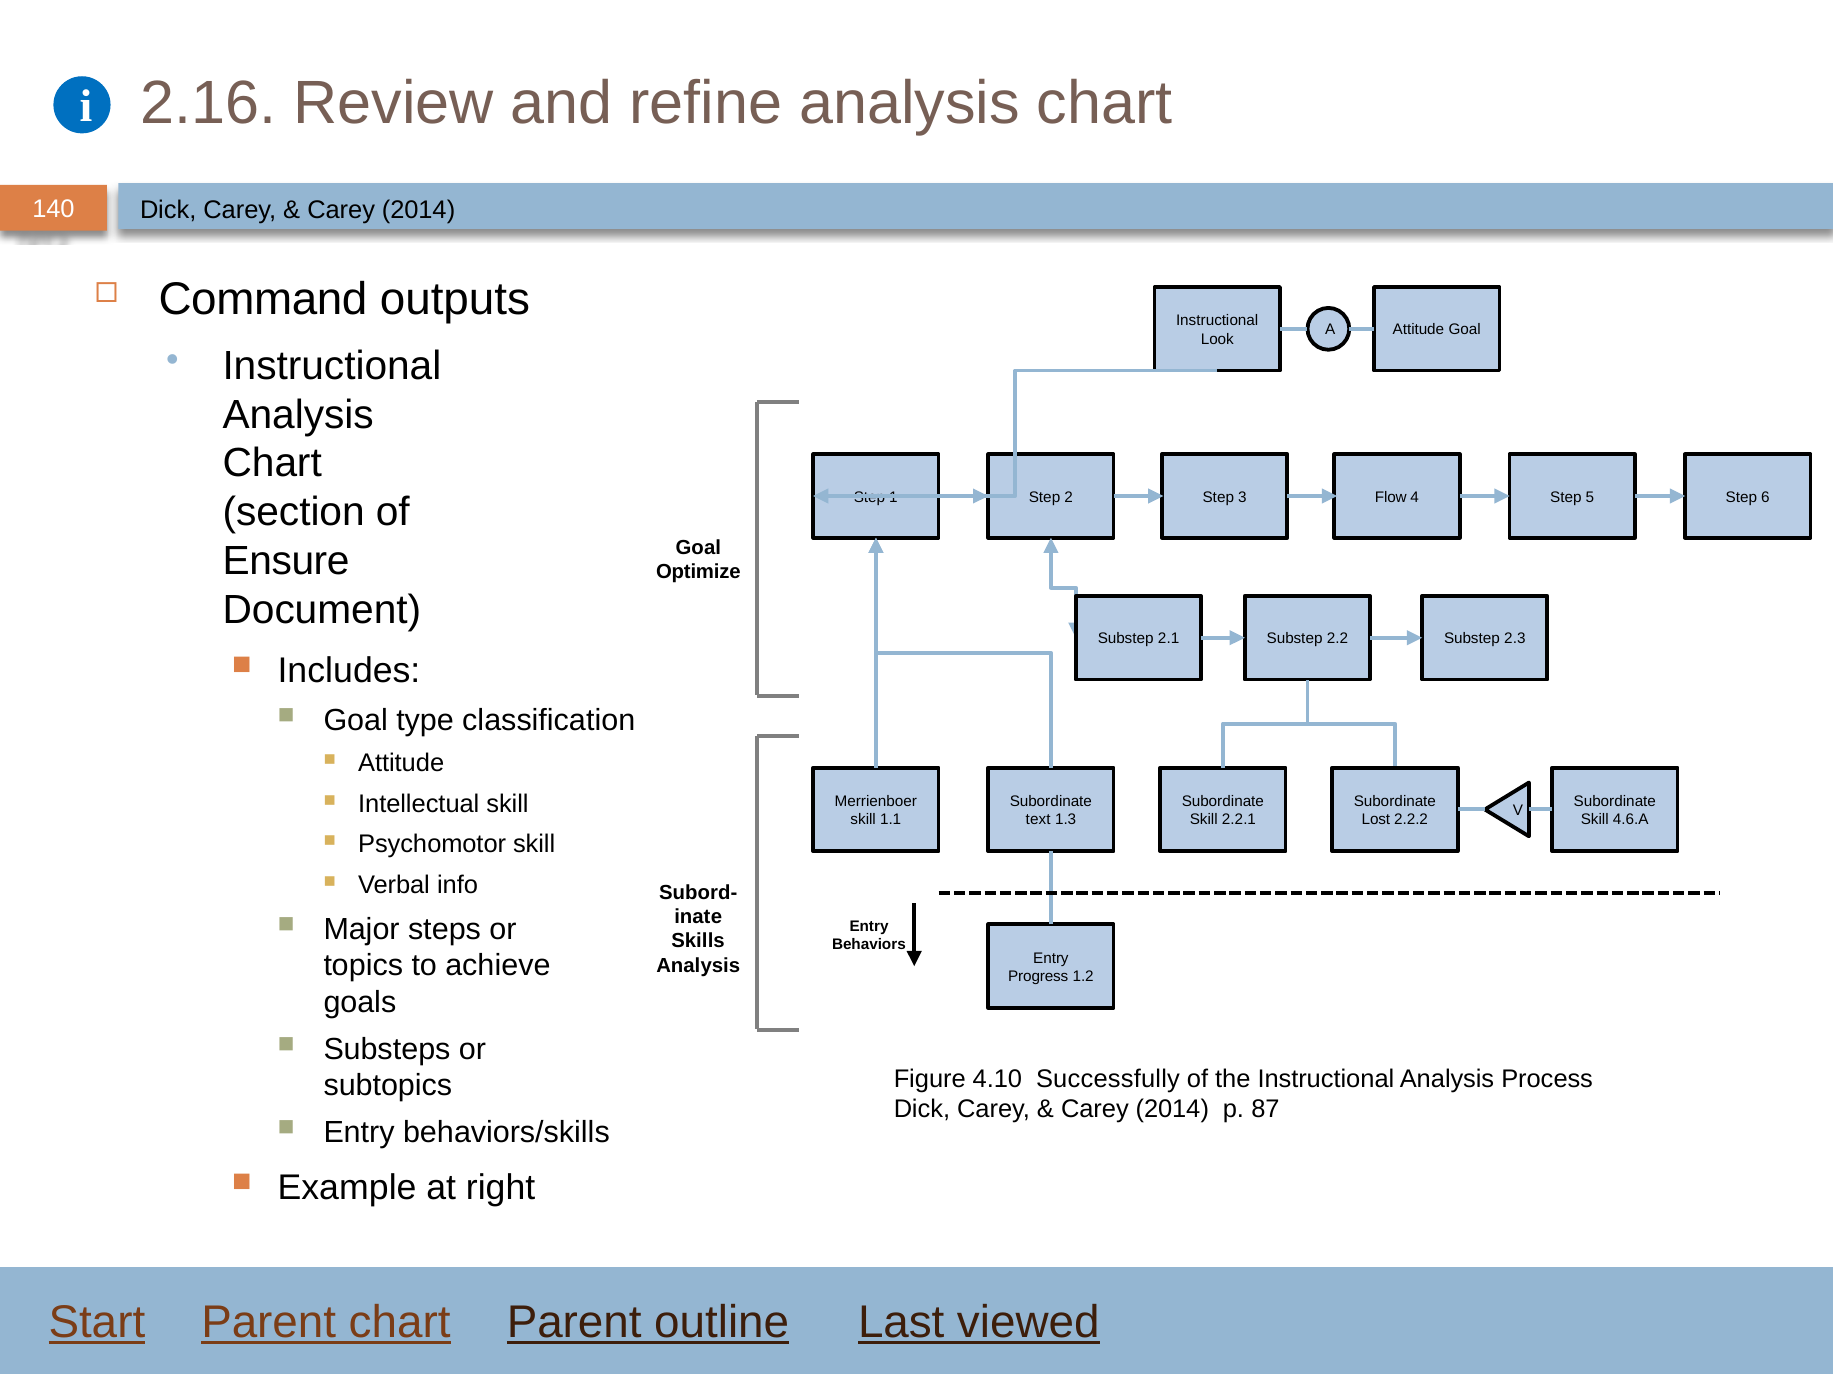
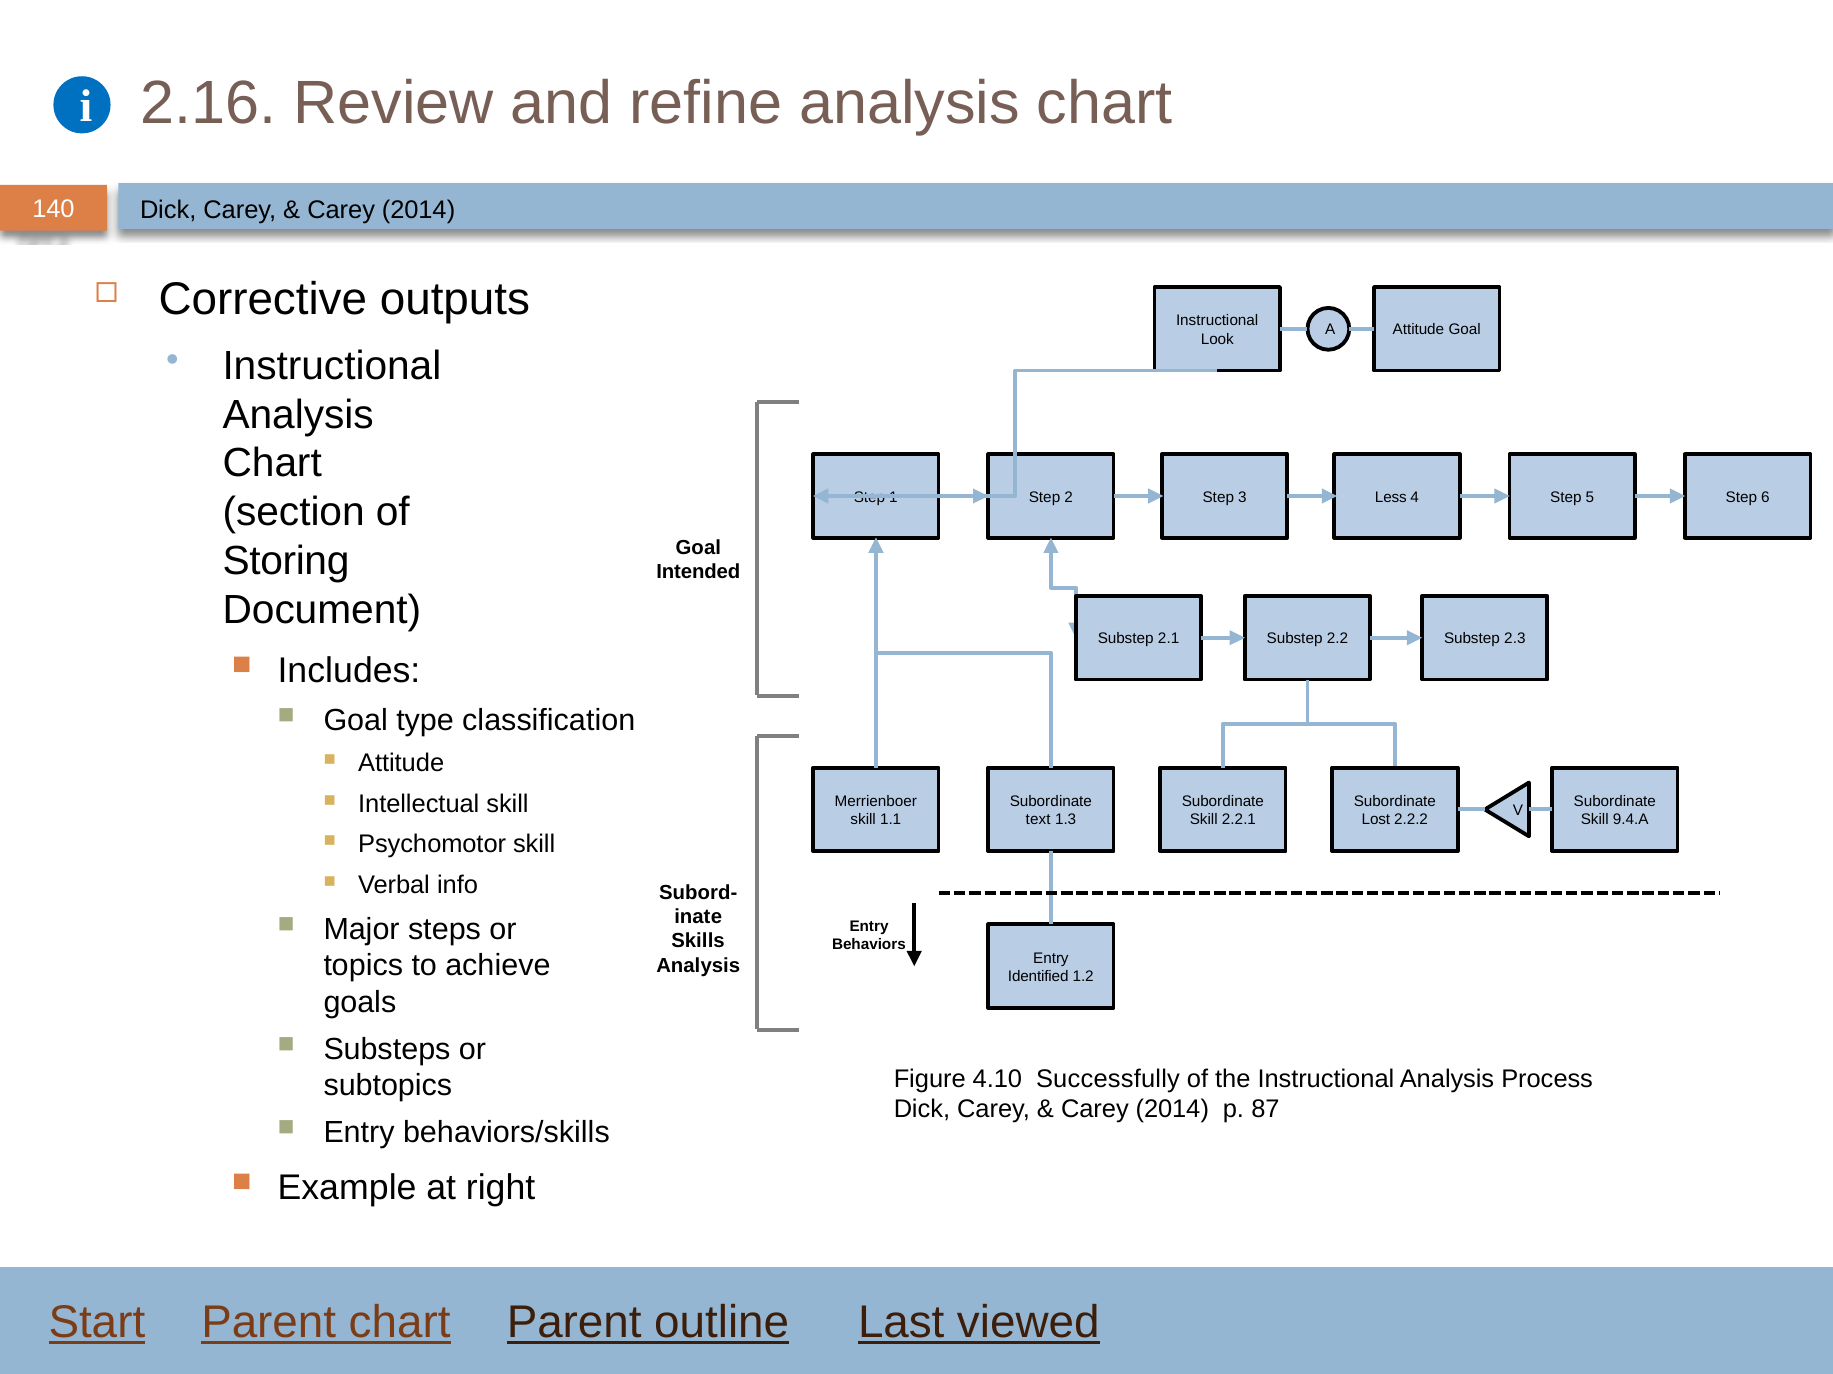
Command: Command -> Corrective
Flow: Flow -> Less
Ensure: Ensure -> Storing
Optimize: Optimize -> Intended
4.6.A: 4.6.A -> 9.4.A
Progress: Progress -> Identified
